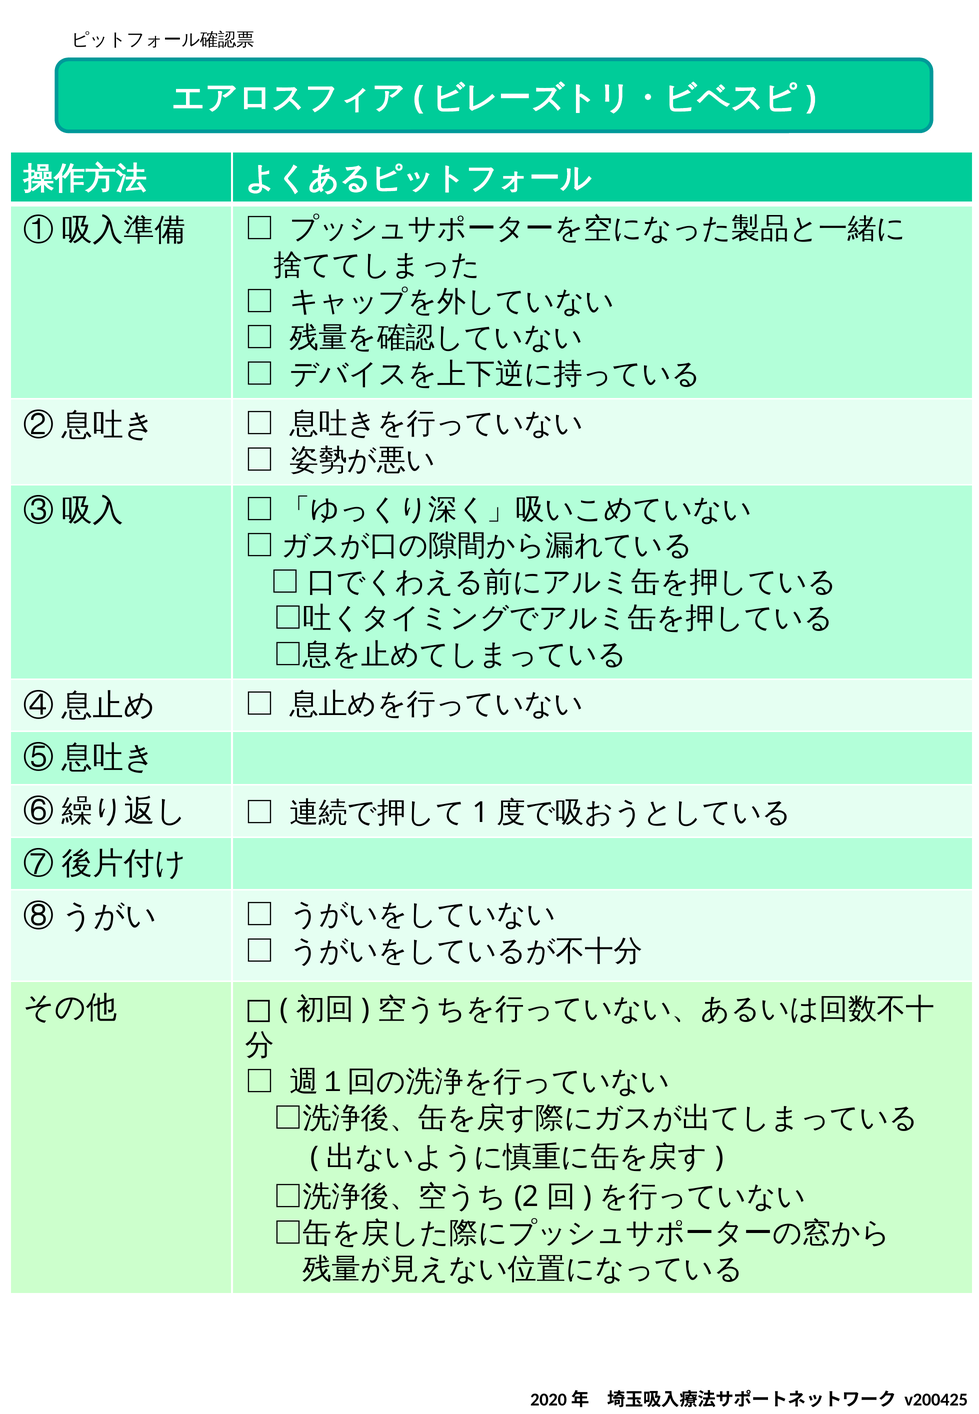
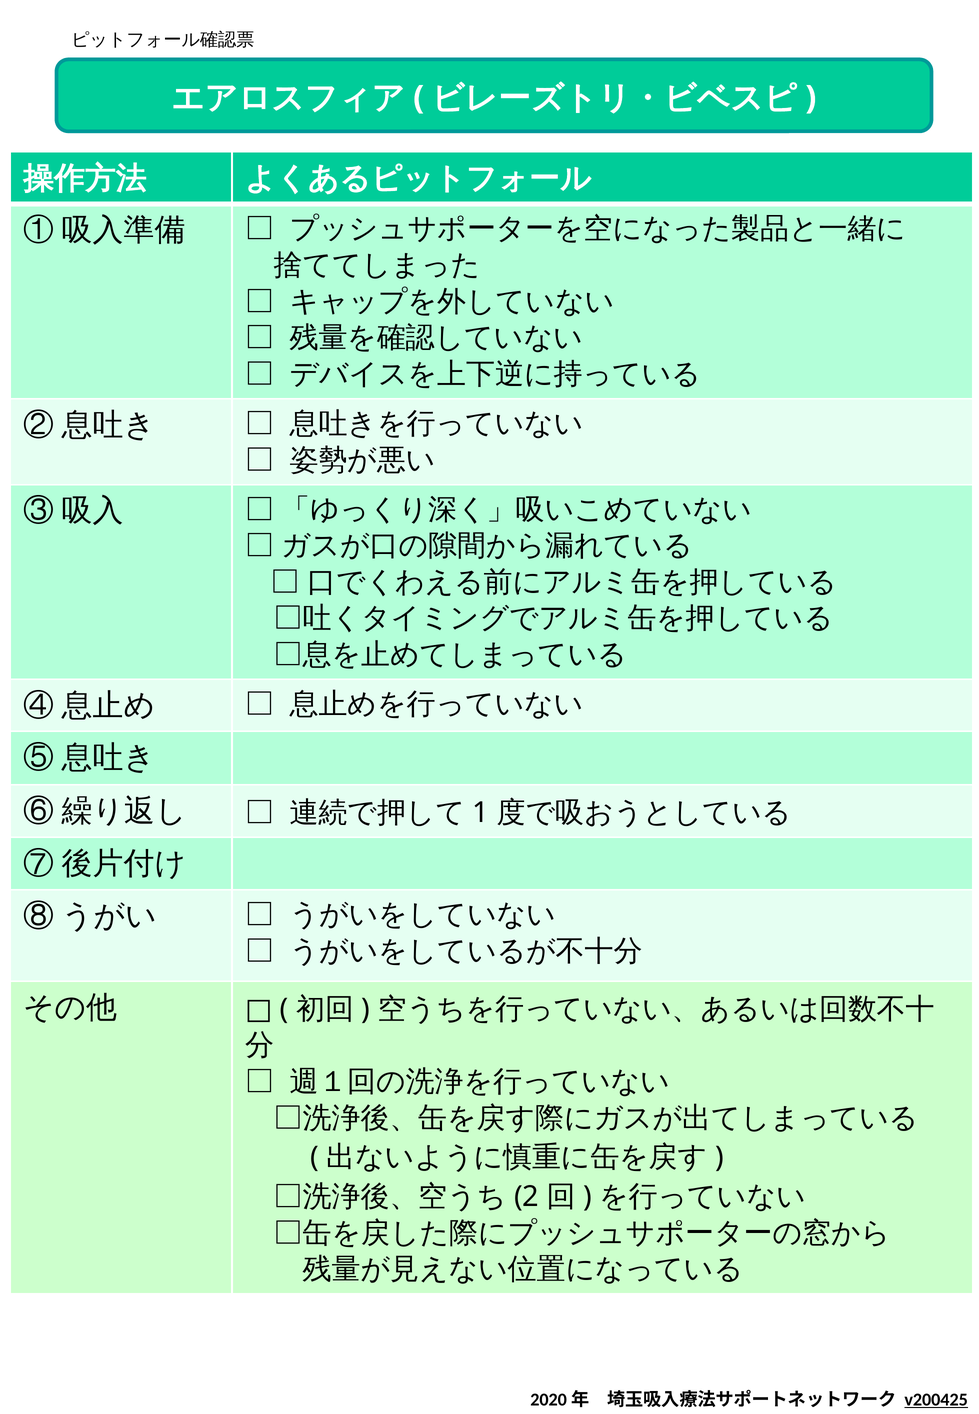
v200425 underline: none -> present
